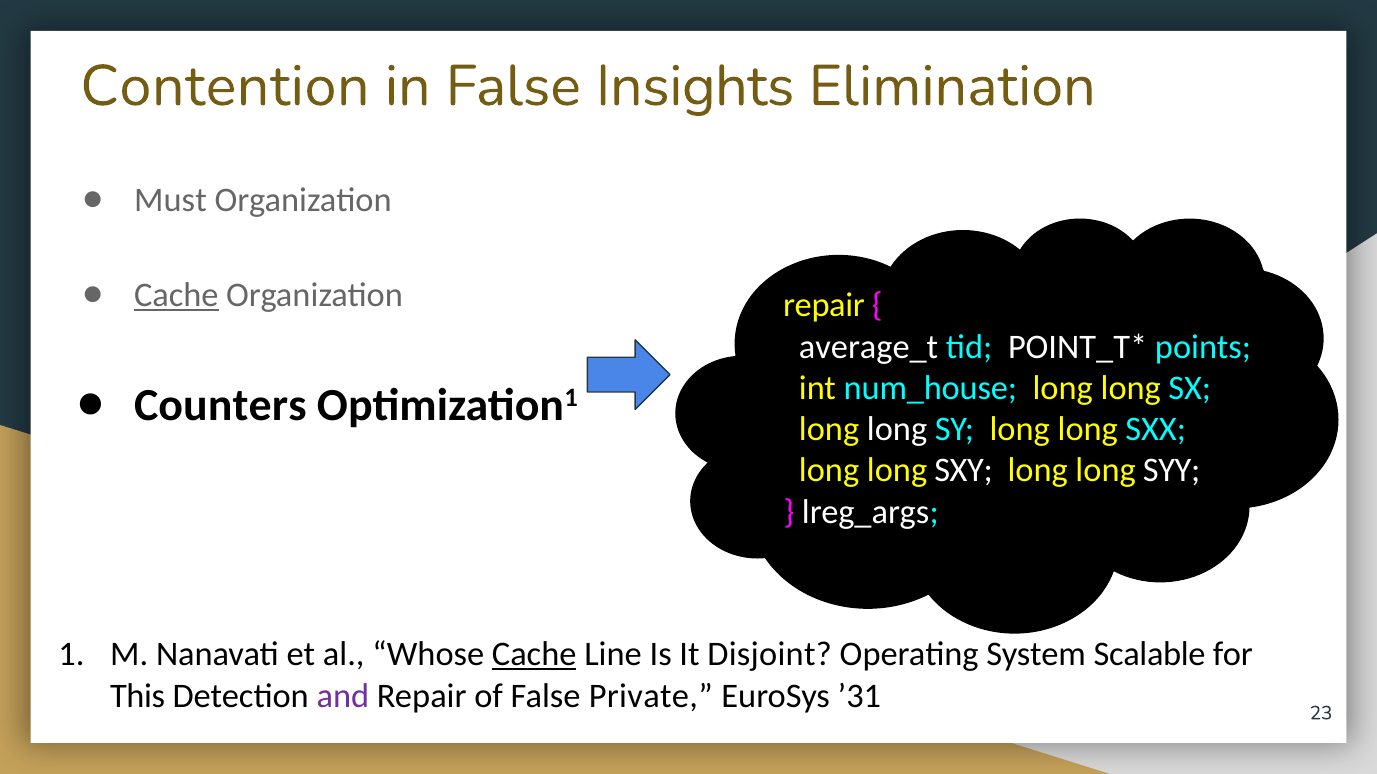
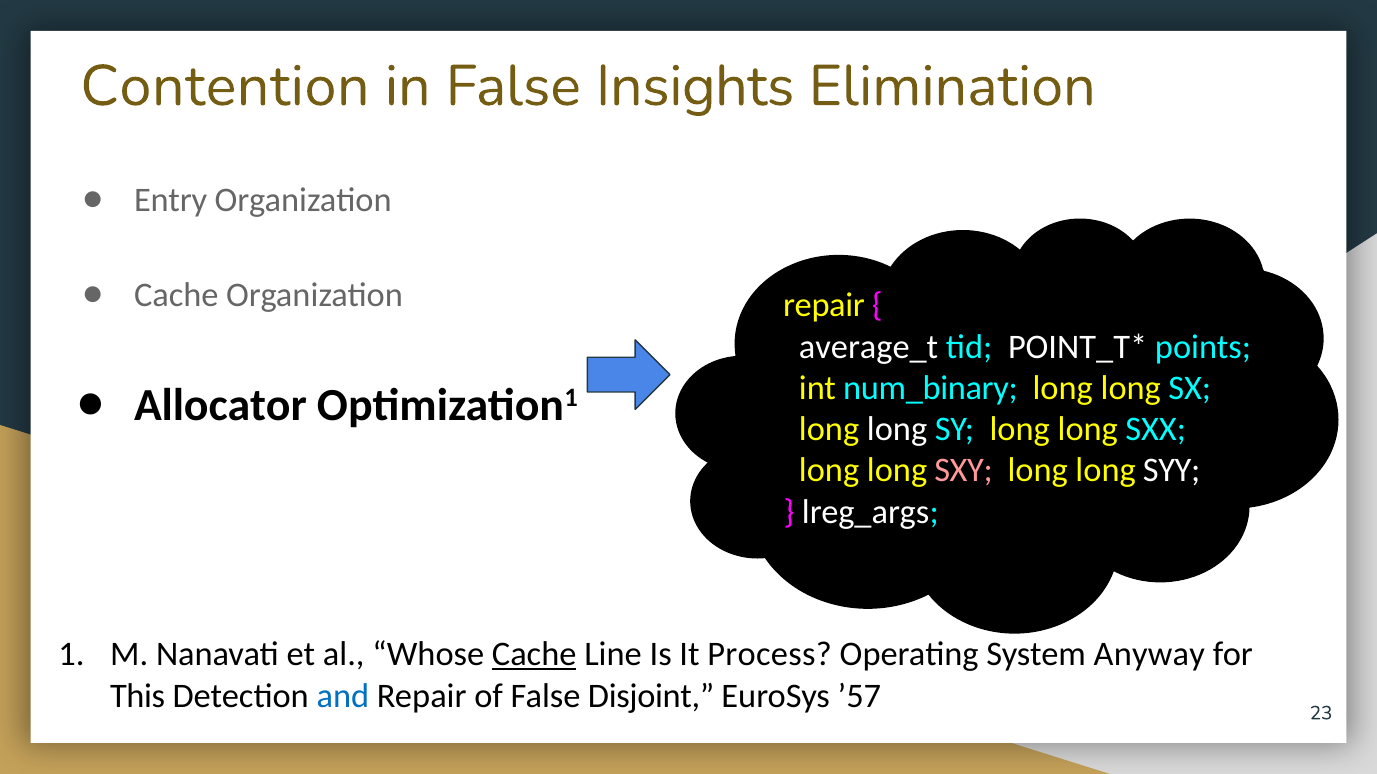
Must: Must -> Entry
Cache at (176, 296) underline: present -> none
num_house: num_house -> num_binary
Counters: Counters -> Allocator
SXY colour: white -> pink
Disjoint: Disjoint -> Process
Scalable: Scalable -> Anyway
and colour: purple -> blue
Private: Private -> Disjoint
’31: ’31 -> ’57
